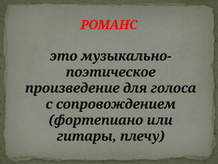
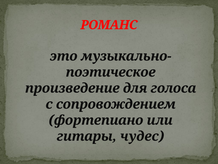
плечу: плечу -> чудес
